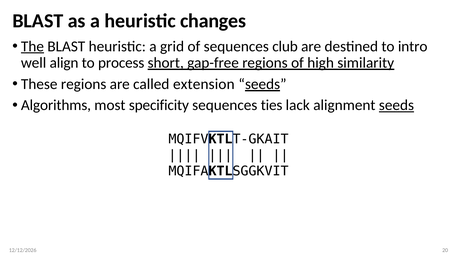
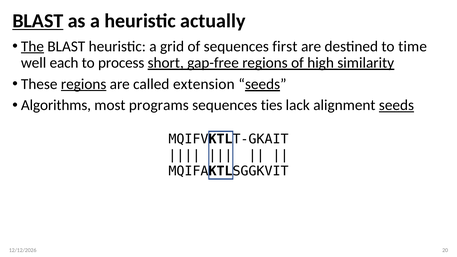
BLAST at (38, 21) underline: none -> present
changes: changes -> actually
club: club -> first
intro: intro -> time
align: align -> each
regions at (84, 84) underline: none -> present
specificity: specificity -> programs
